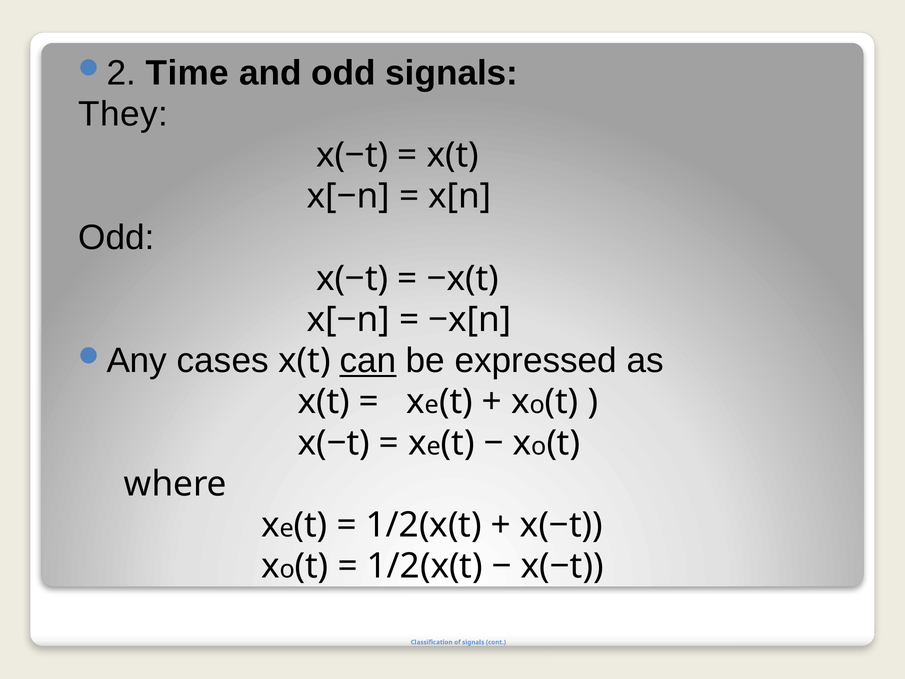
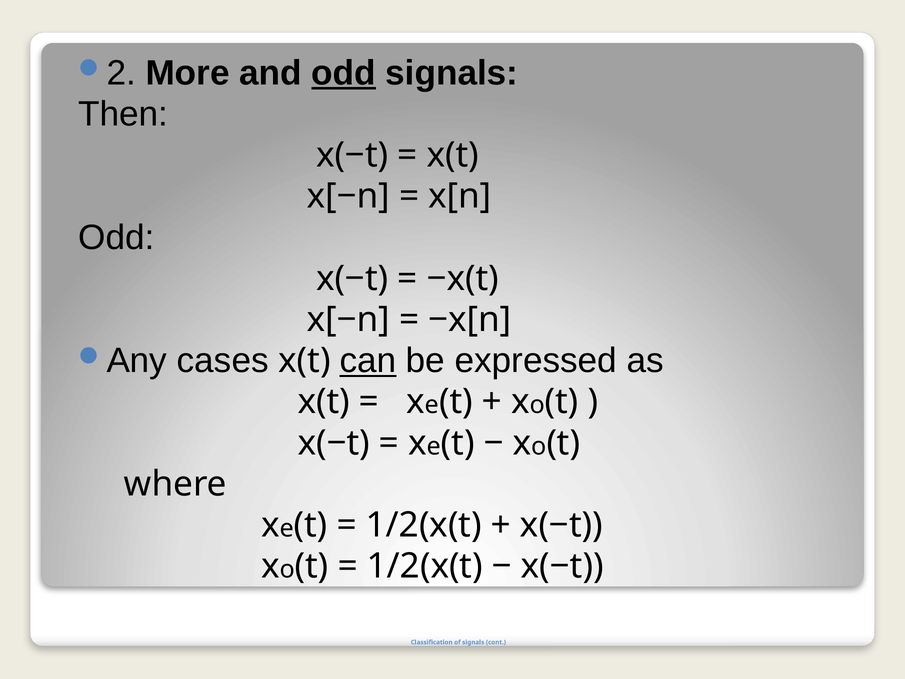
Time: Time -> More
odd at (344, 73) underline: none -> present
They: They -> Then
